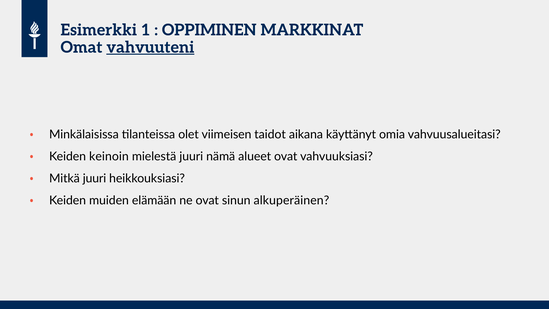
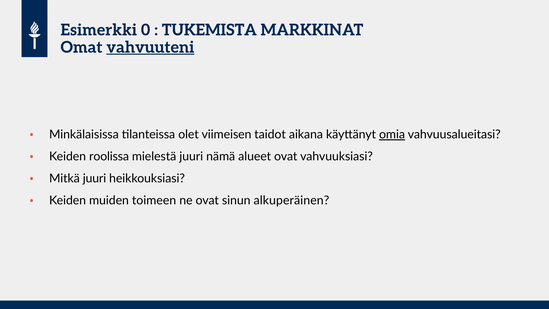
1: 1 -> 0
OPPIMINEN: OPPIMINEN -> TUKEMISTA
omia underline: none -> present
keinoin: keinoin -> roolissa
elämään: elämään -> toimeen
